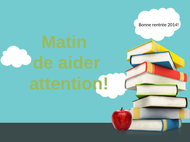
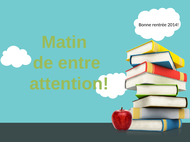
aider: aider -> entre
